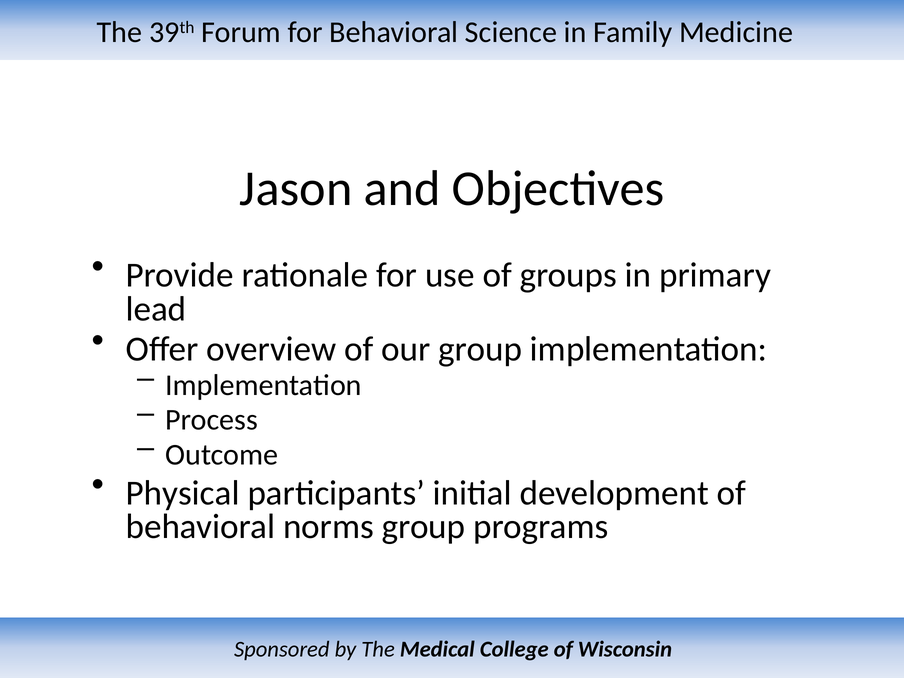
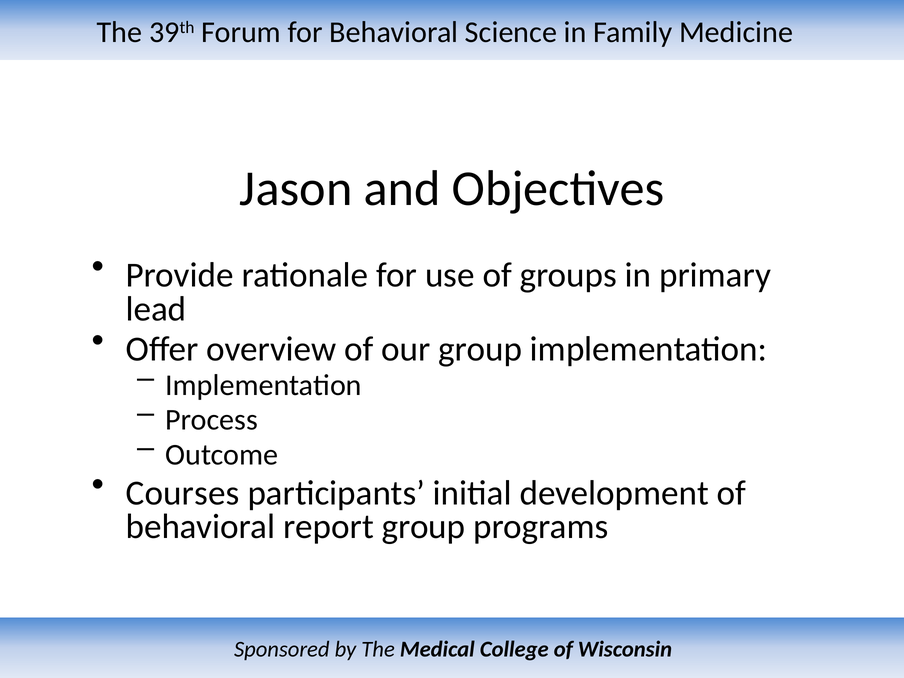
Physical: Physical -> Courses
norms: norms -> report
